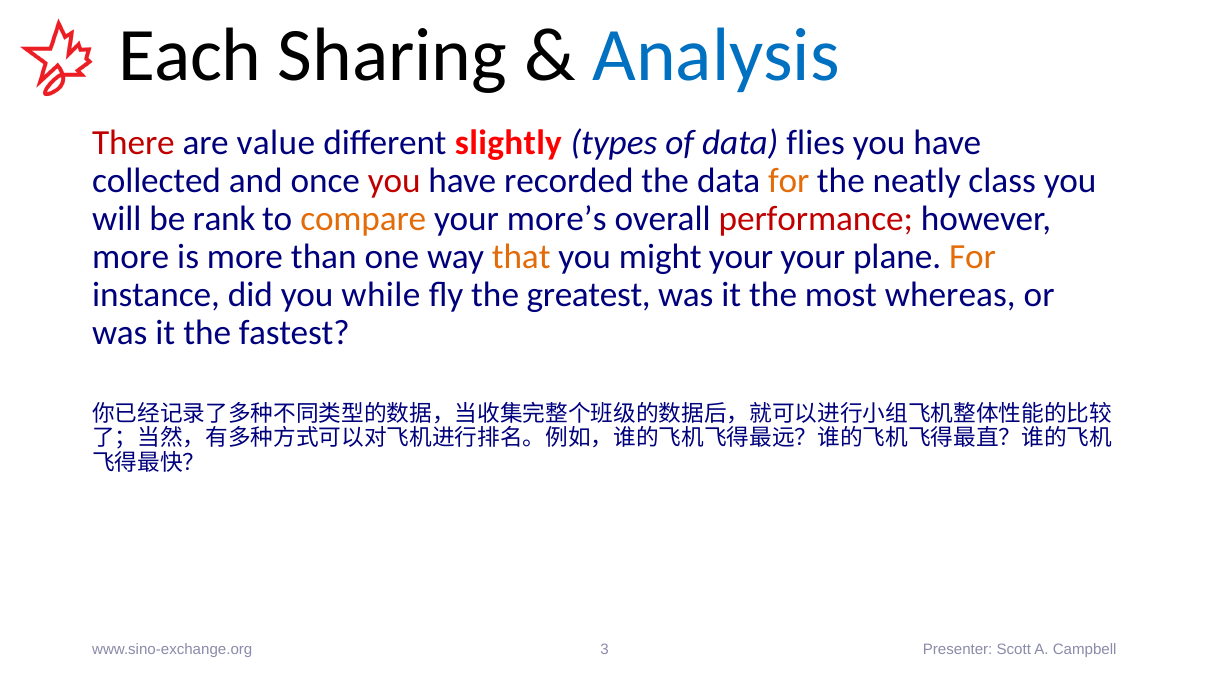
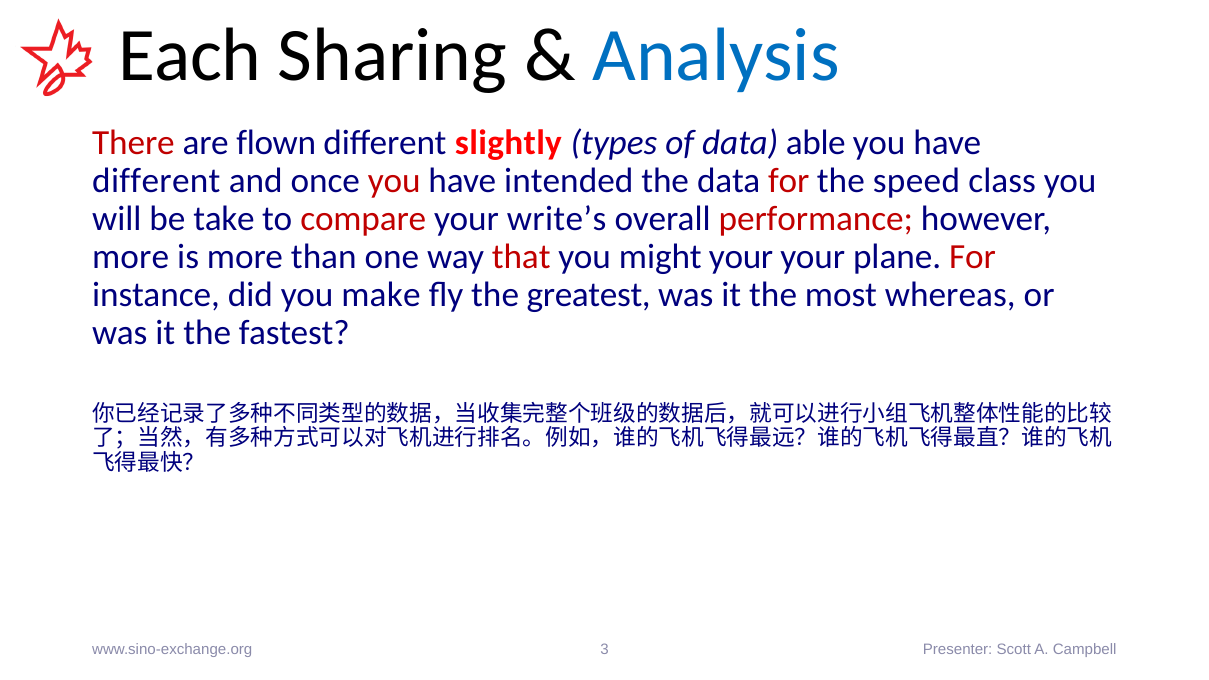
value: value -> flown
flies: flies -> able
collected at (157, 181): collected -> different
recorded: recorded -> intended
for at (789, 181) colour: orange -> red
neatly: neatly -> speed
rank: rank -> take
compare colour: orange -> red
more’s: more’s -> write’s
that colour: orange -> red
For at (973, 257) colour: orange -> red
while: while -> make
